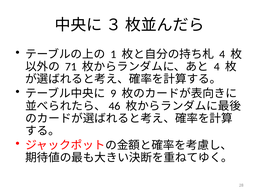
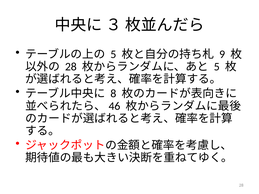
1 at (113, 54): 1 -> 5
4 at (222, 54): 4 -> 9
71 at (71, 67): 71 -> 28
4 at (217, 67): 4 -> 5
9: 9 -> 8
